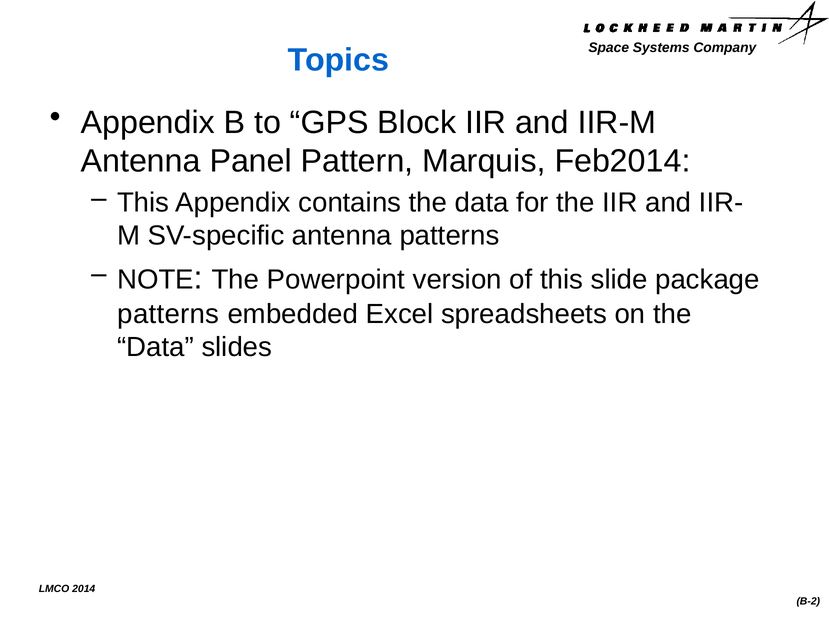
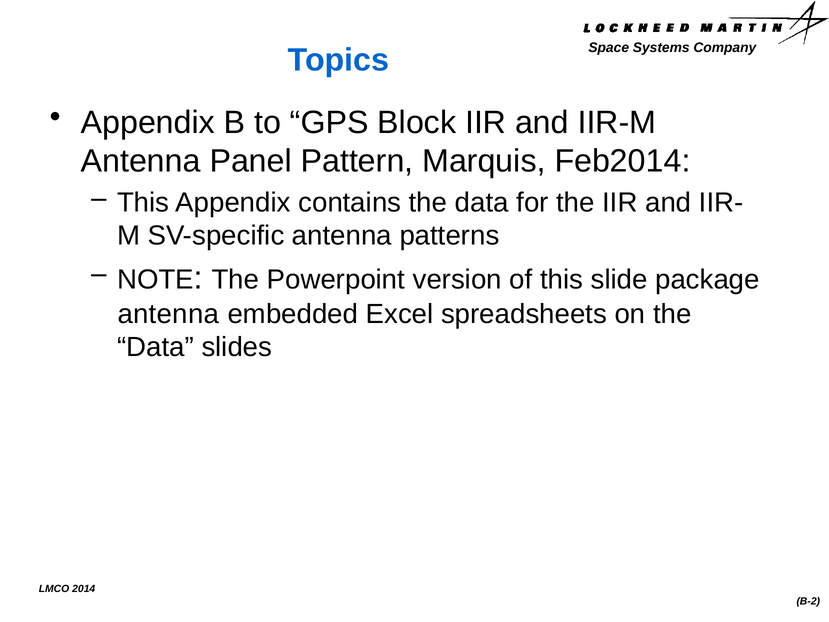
patterns at (168, 314): patterns -> antenna
